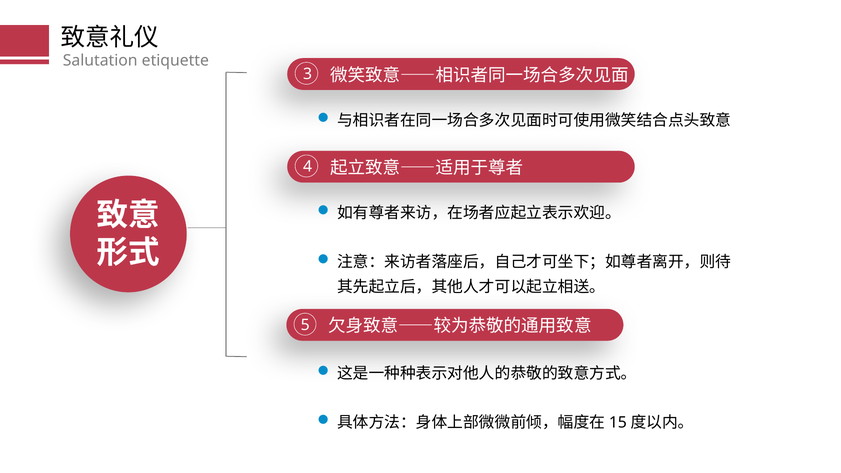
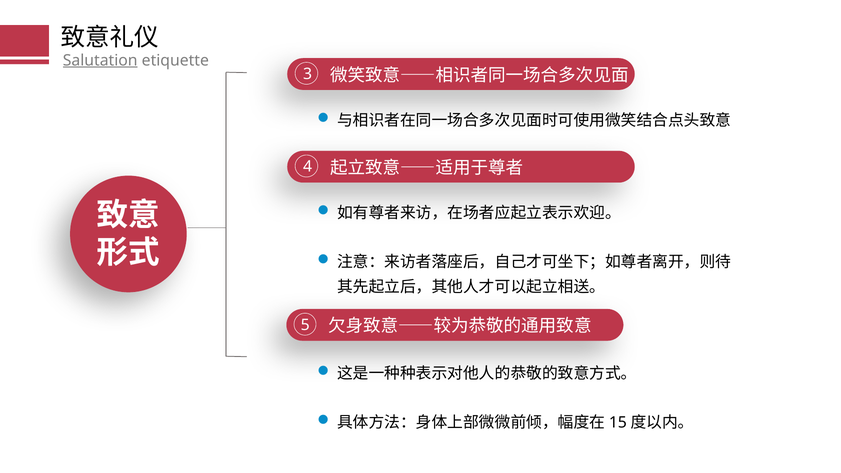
Salutation underline: none -> present
